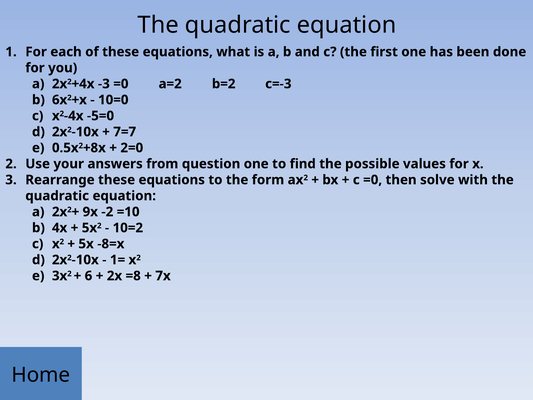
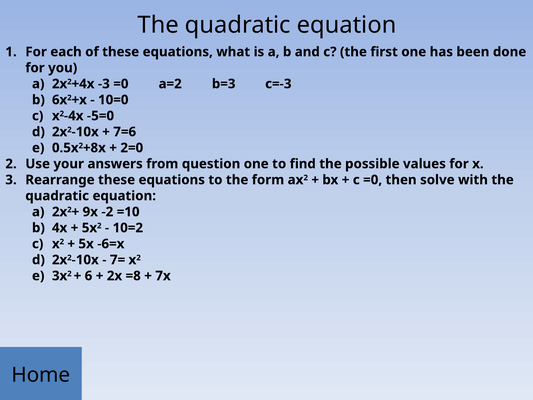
b=2: b=2 -> b=3
7=7: 7=7 -> 7=6
-8=x: -8=x -> -6=x
1=: 1= -> 7=
